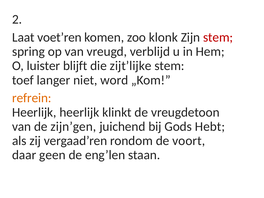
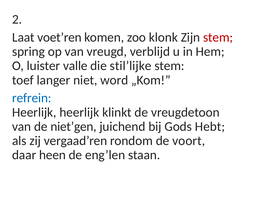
blijft: blijft -> valle
zijt’lijke: zijt’lijke -> stil’lijke
refrein colour: orange -> blue
zijn’gen: zijn’gen -> niet’gen
geen: geen -> heen
